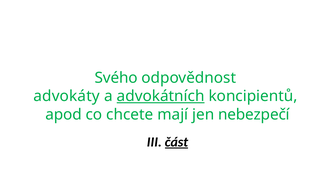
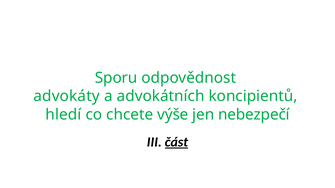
Svého: Svého -> Sporu
advokátních underline: present -> none
apod: apod -> hledí
mají: mají -> výše
